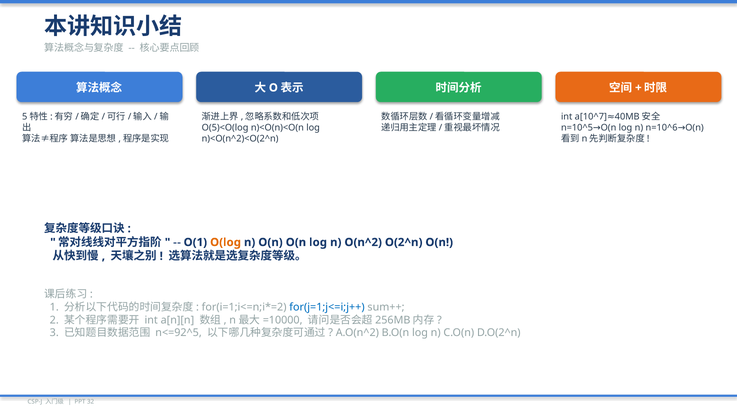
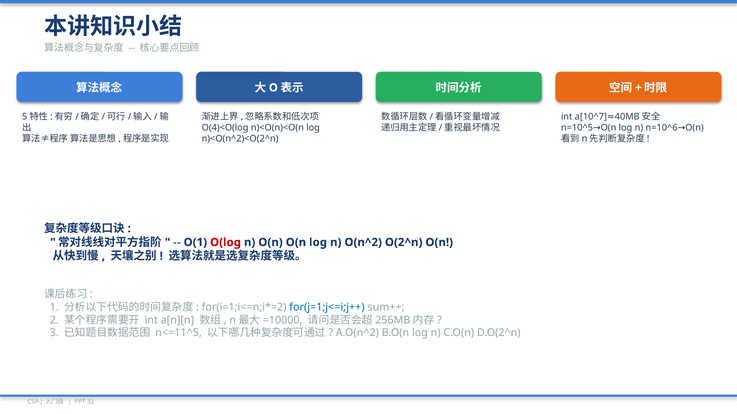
O(5)<O(log: O(5)<O(log -> O(4)<O(log
O(log colour: orange -> red
n<=92^5: n<=92^5 -> n<=11^5
